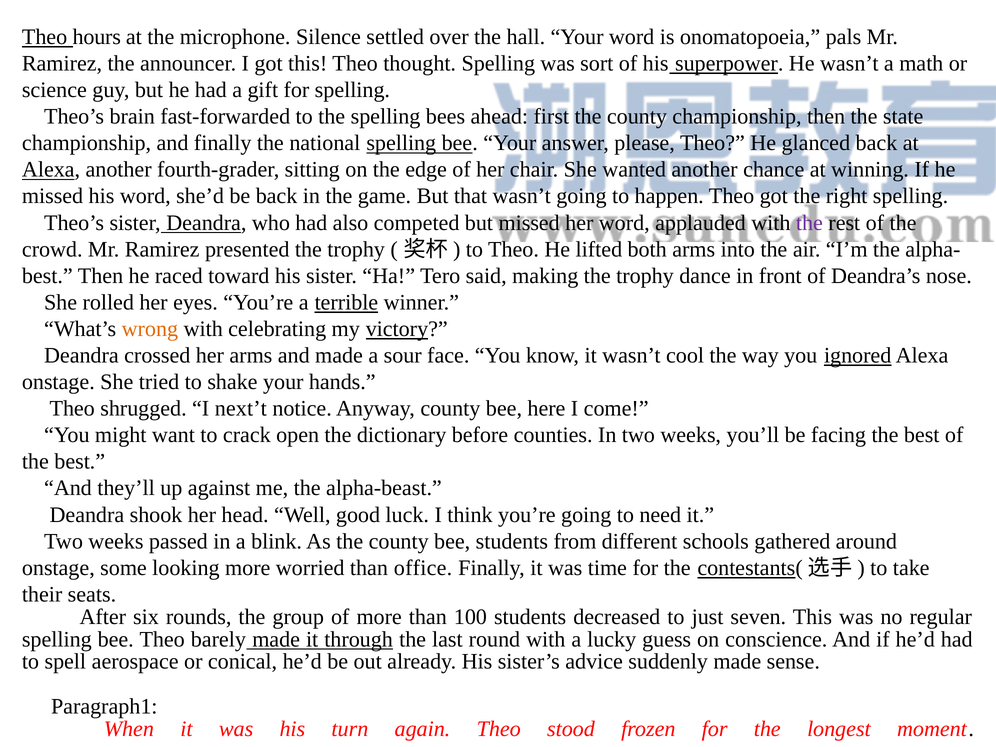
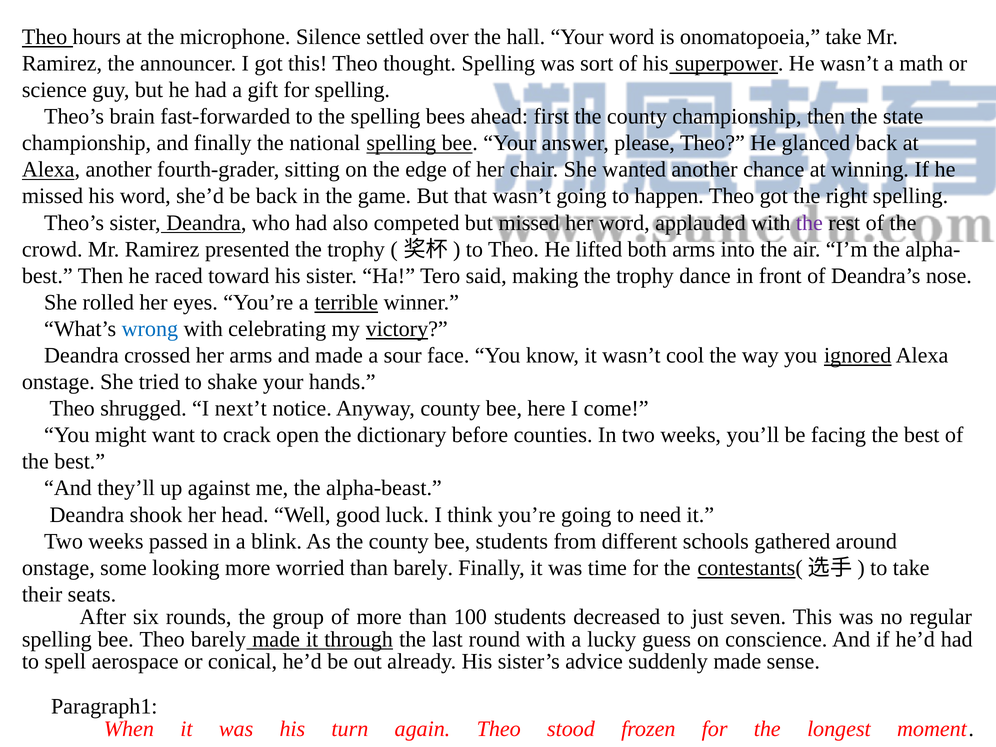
onomatopoeia pals: pals -> take
wrong colour: orange -> blue
than office: office -> barely
